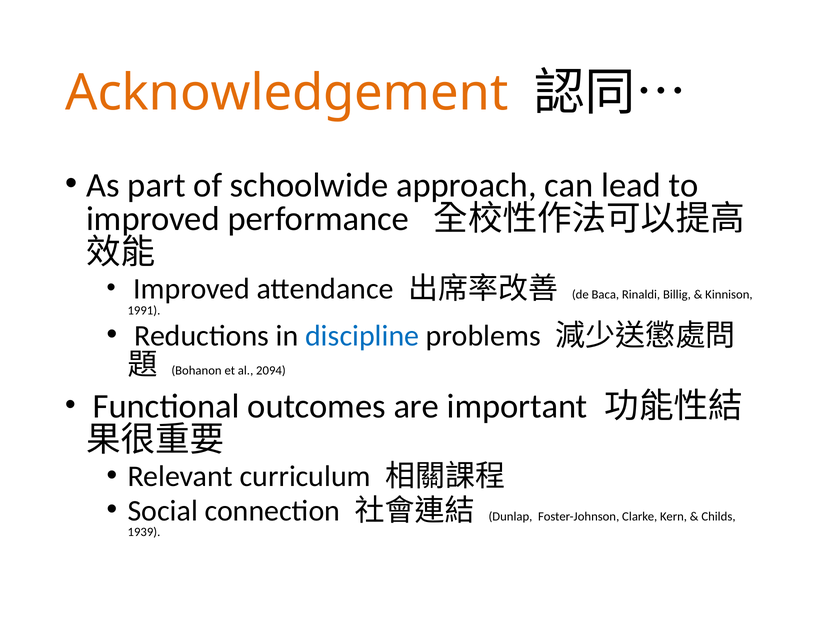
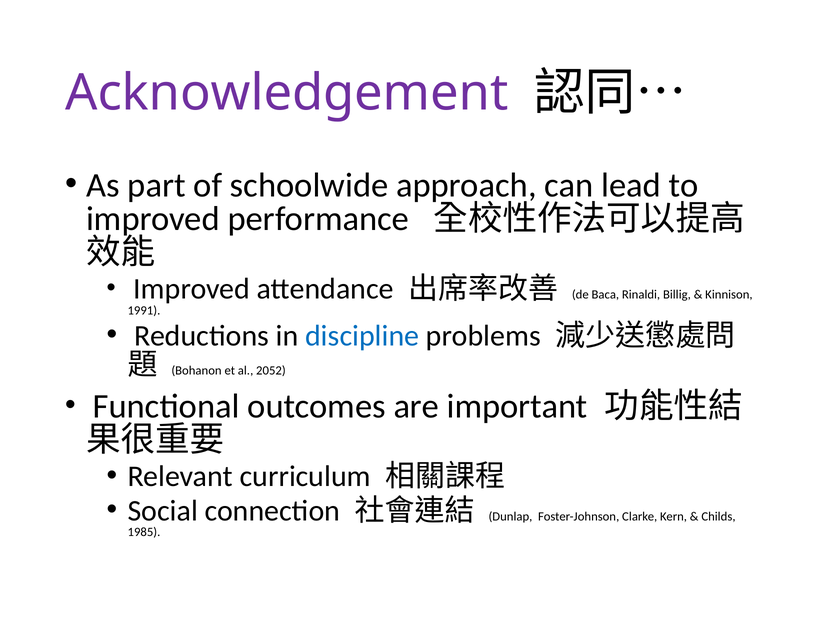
Acknowledgement colour: orange -> purple
2094: 2094 -> 2052
1939: 1939 -> 1985
